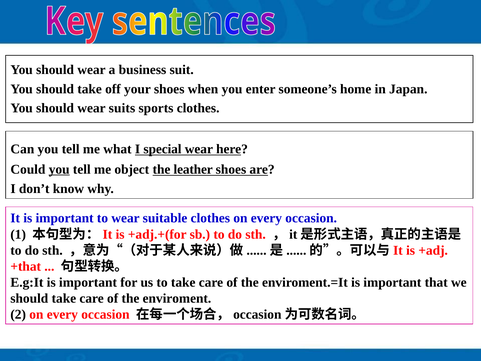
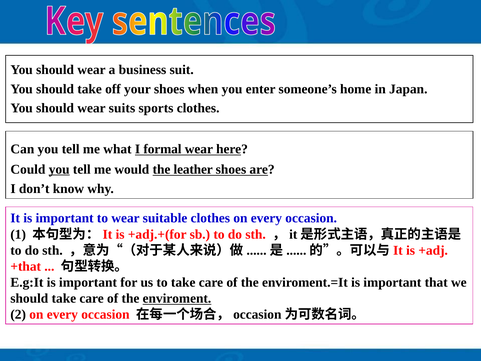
special: special -> formal
object: object -> would
enviroment underline: none -> present
